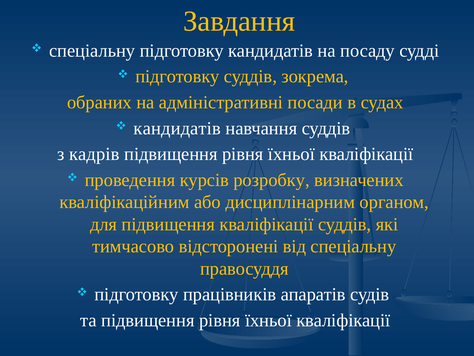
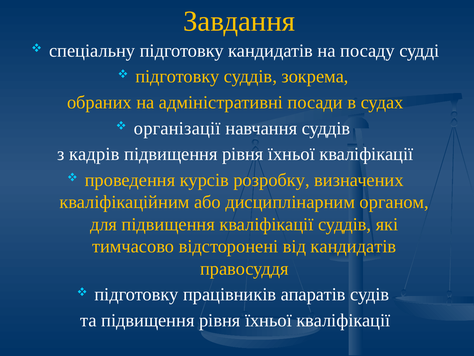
кандидатів at (177, 128): кандидатів -> організації
від спеціальну: спеціальну -> кандидатів
